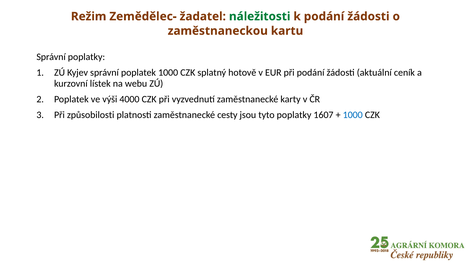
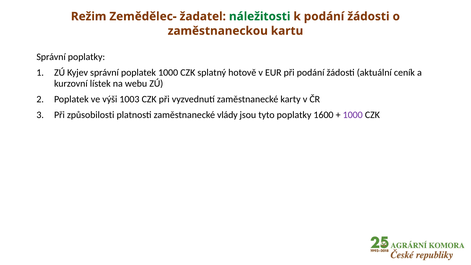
4000: 4000 -> 1003
cesty: cesty -> vlády
1607: 1607 -> 1600
1000 at (353, 115) colour: blue -> purple
